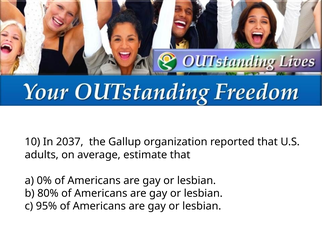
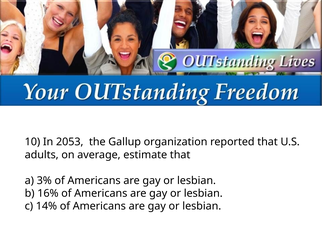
2037: 2037 -> 2053
0%: 0% -> 3%
80%: 80% -> 16%
95%: 95% -> 14%
